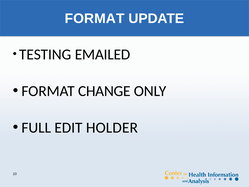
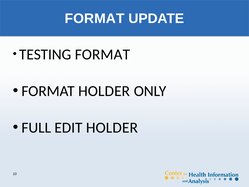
TESTING EMAILED: EMAILED -> FORMAT
FORMAT CHANGE: CHANGE -> HOLDER
